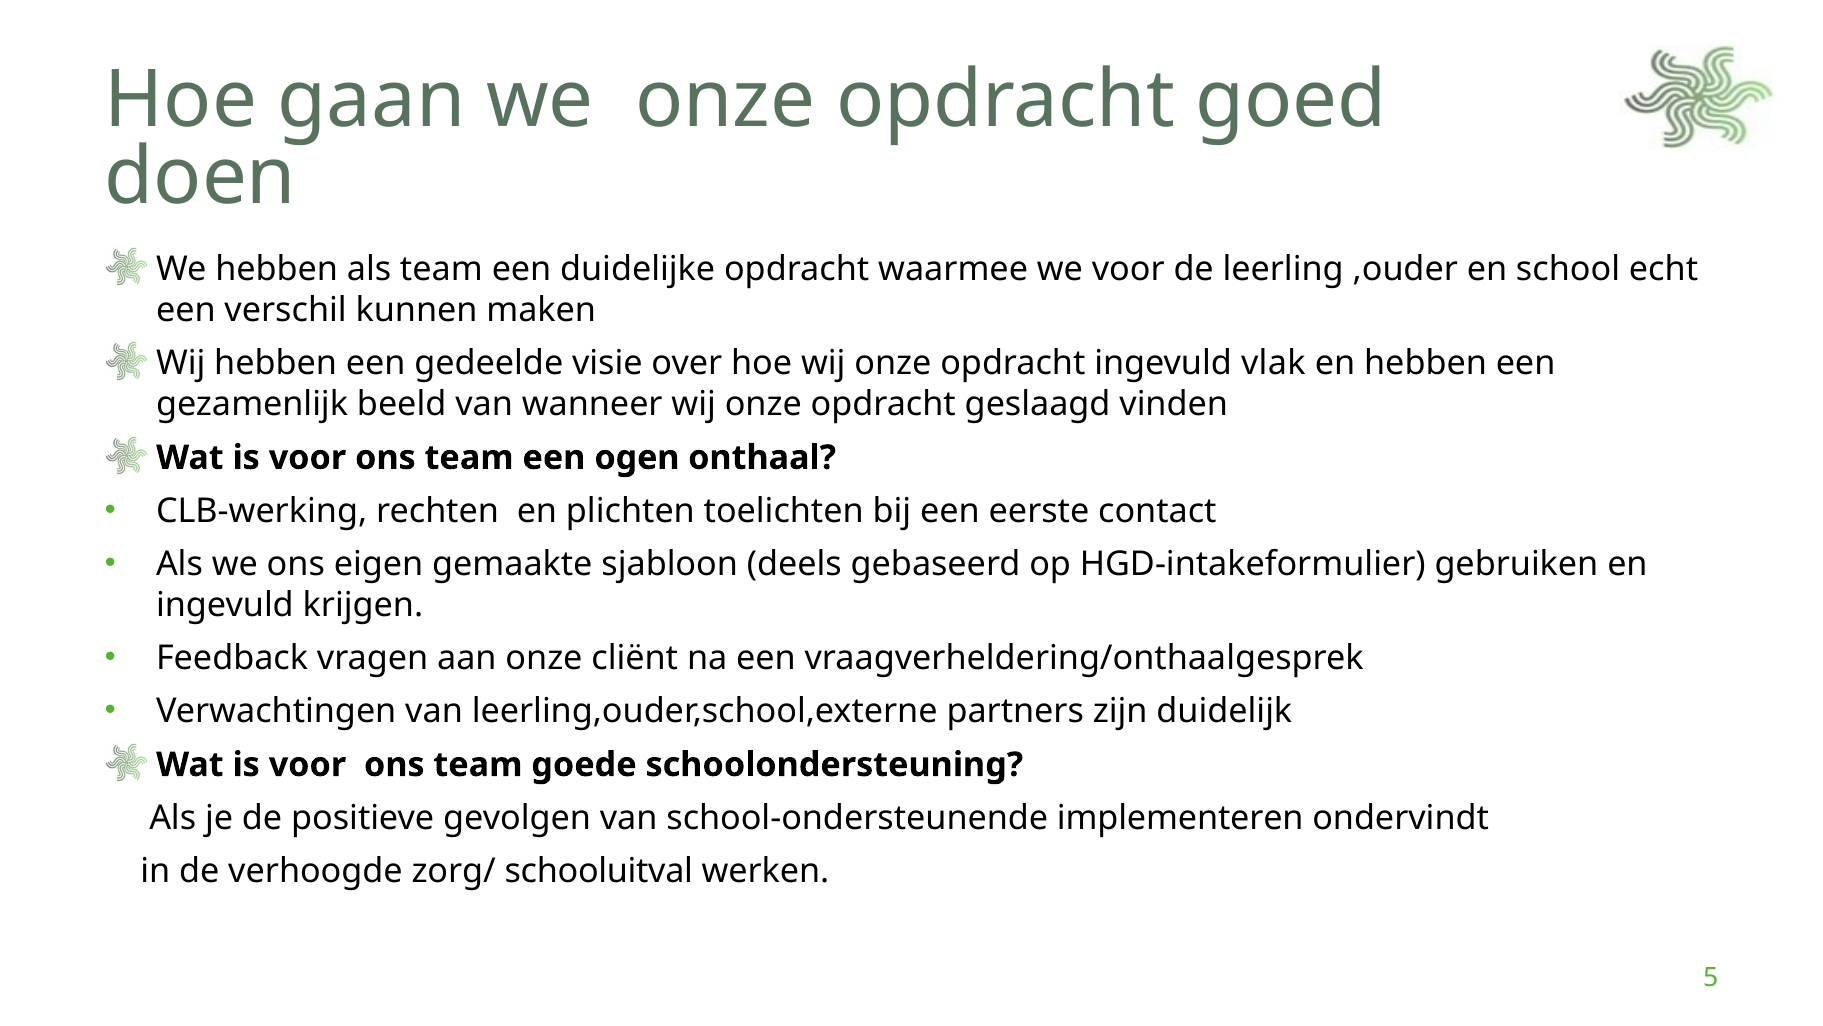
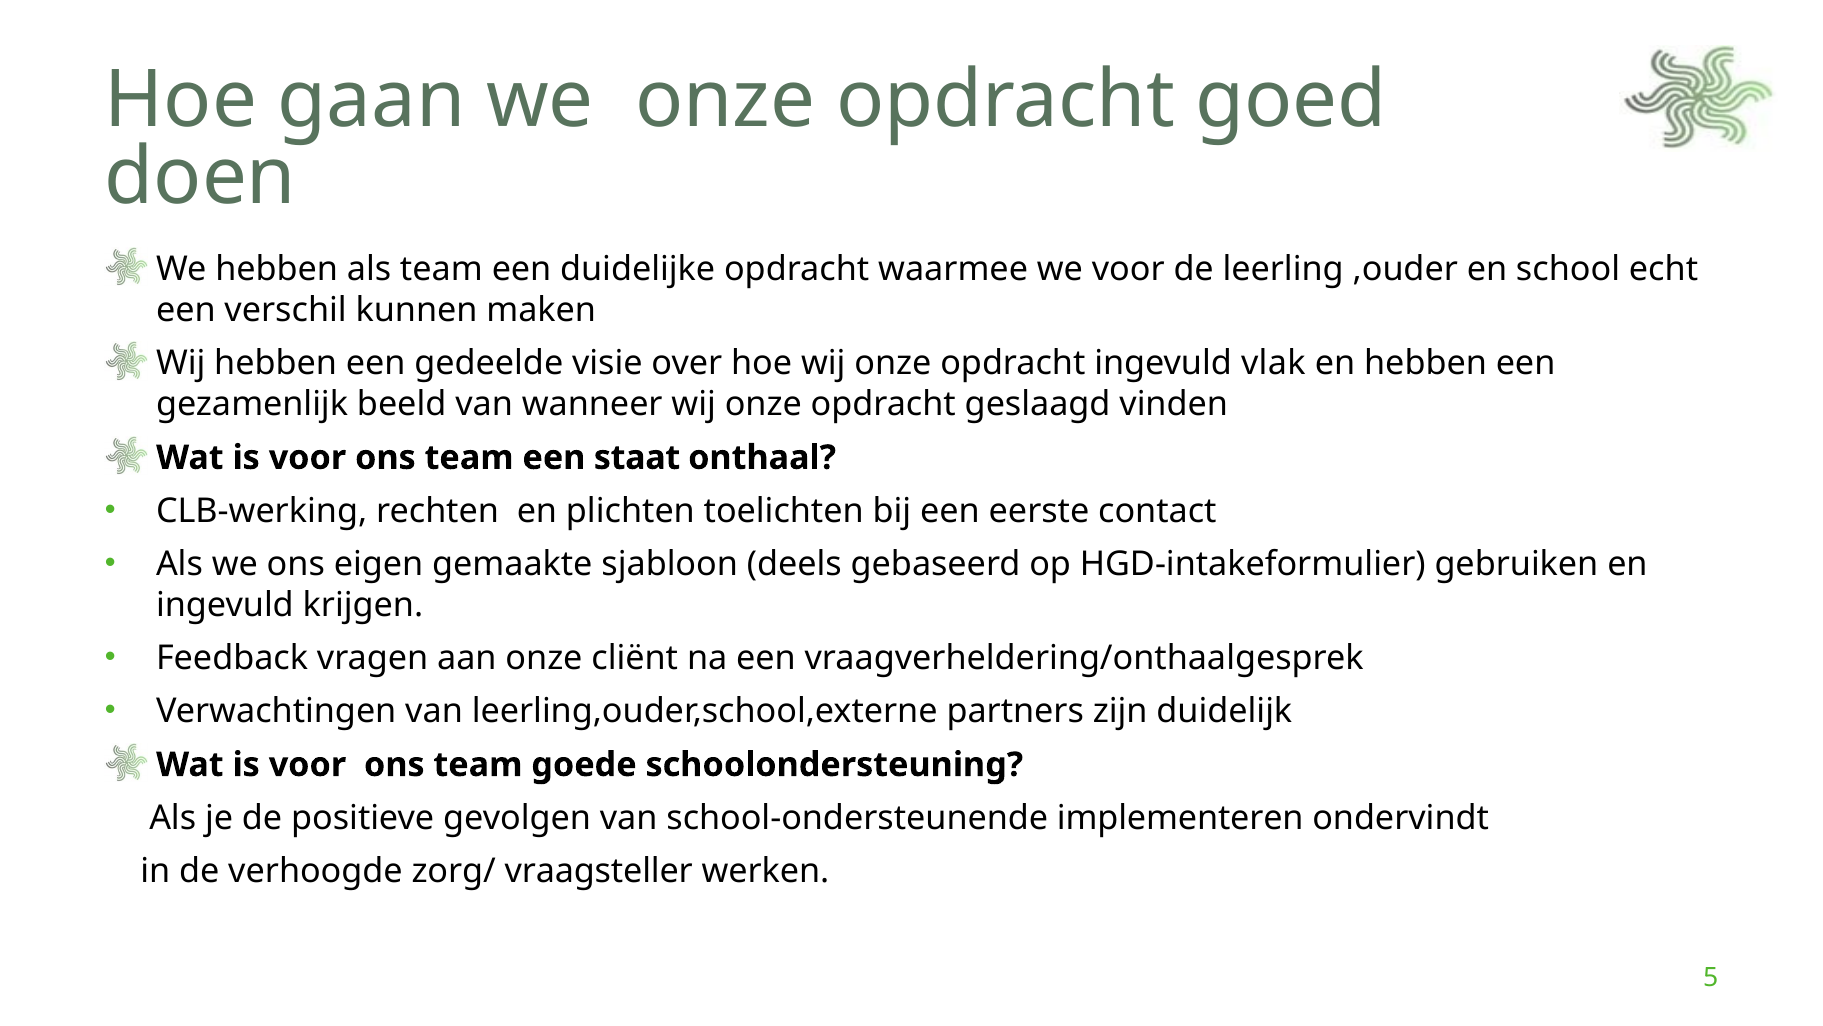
ogen: ogen -> staat
schooluitval: schooluitval -> vraagsteller
